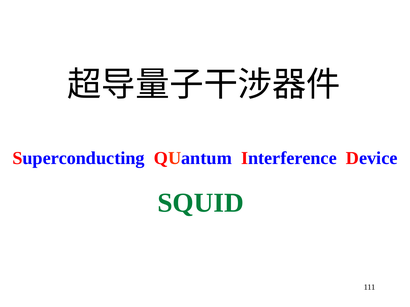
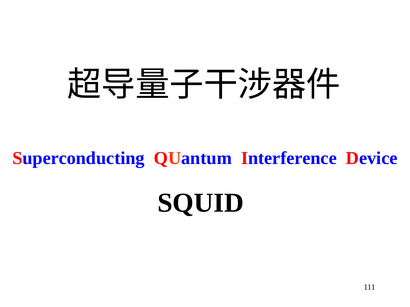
SQUID colour: green -> black
